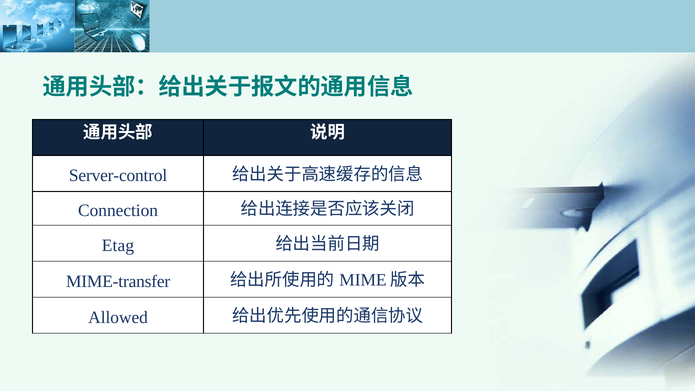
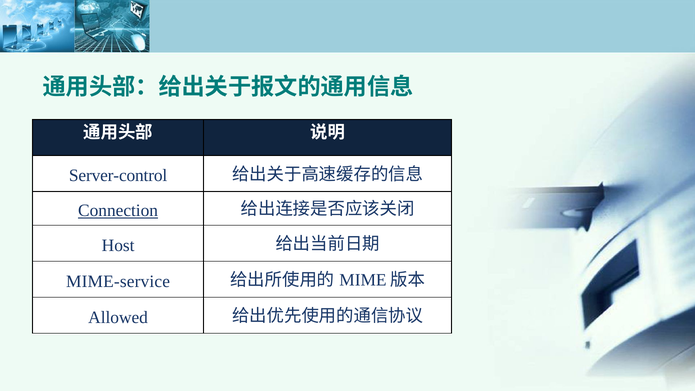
Connection underline: none -> present
Etag: Etag -> Host
MIME-transfer: MIME-transfer -> MIME-service
